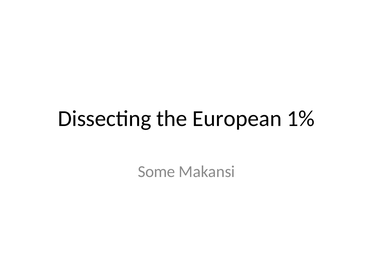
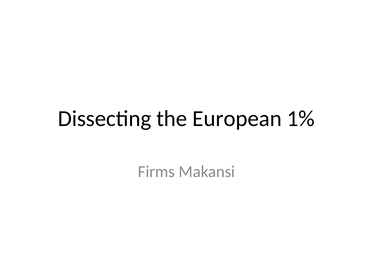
Some: Some -> Firms
